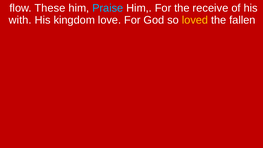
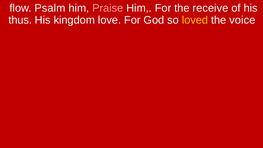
These: These -> Psalm
Praise colour: light blue -> pink
with: with -> thus
fallen: fallen -> voice
